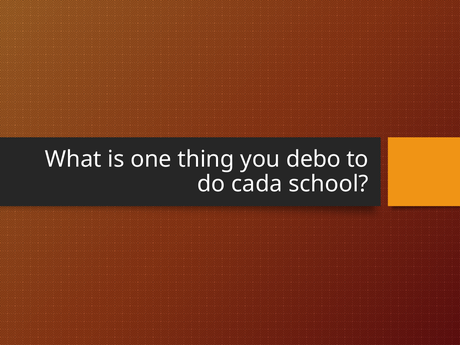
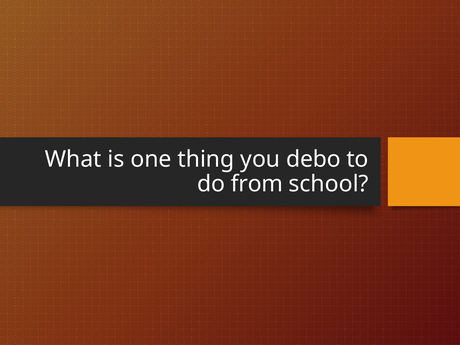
cada: cada -> from
